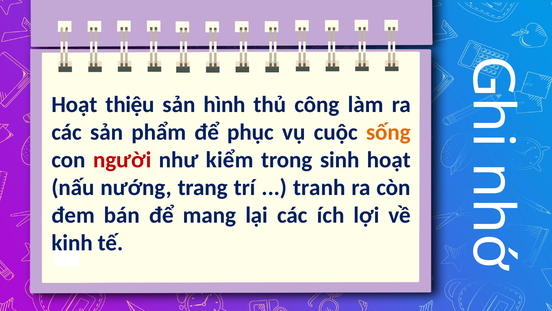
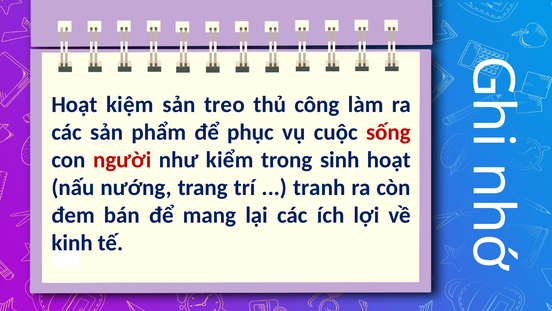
thiệu: thiệu -> kiệm
hình: hình -> treo
sống colour: orange -> red
